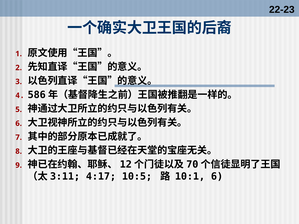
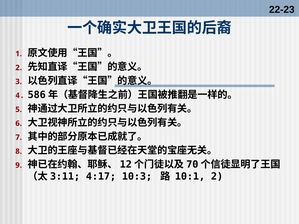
10:5: 10:5 -> 10:3
10:1 6: 6 -> 2
